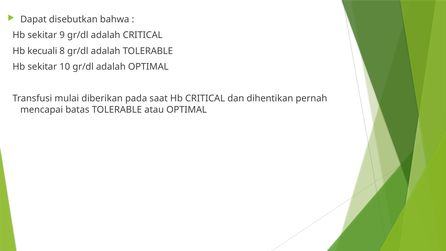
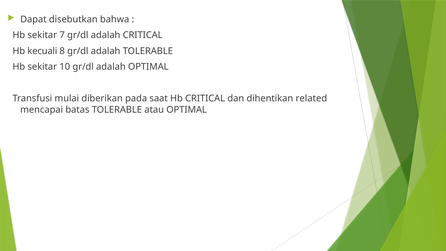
9: 9 -> 7
pernah: pernah -> related
